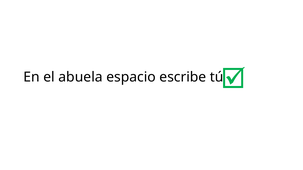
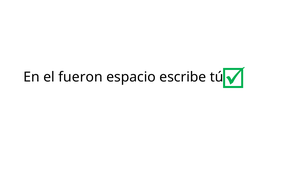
abuela: abuela -> fueron
